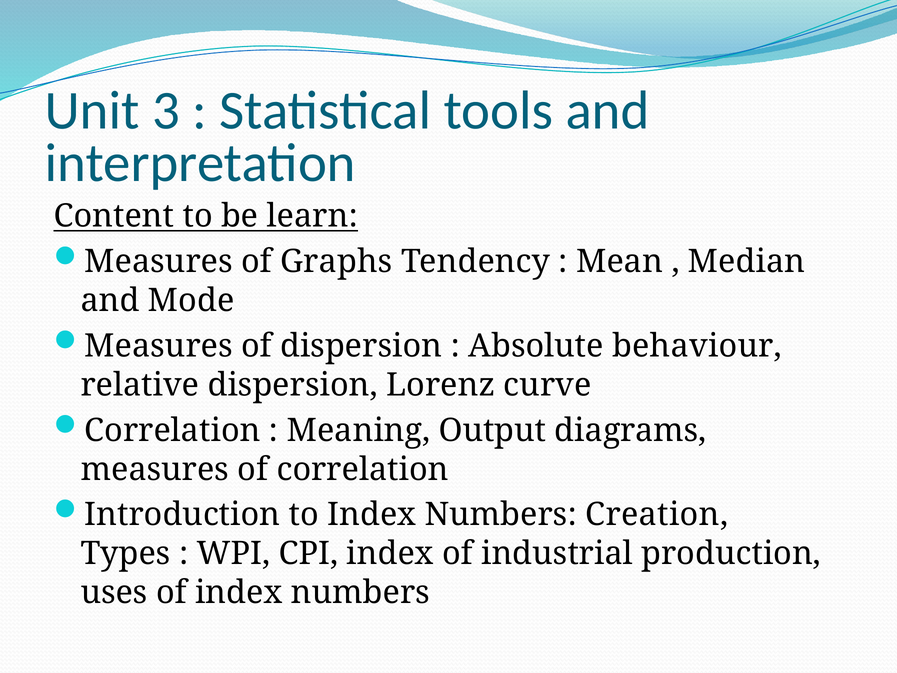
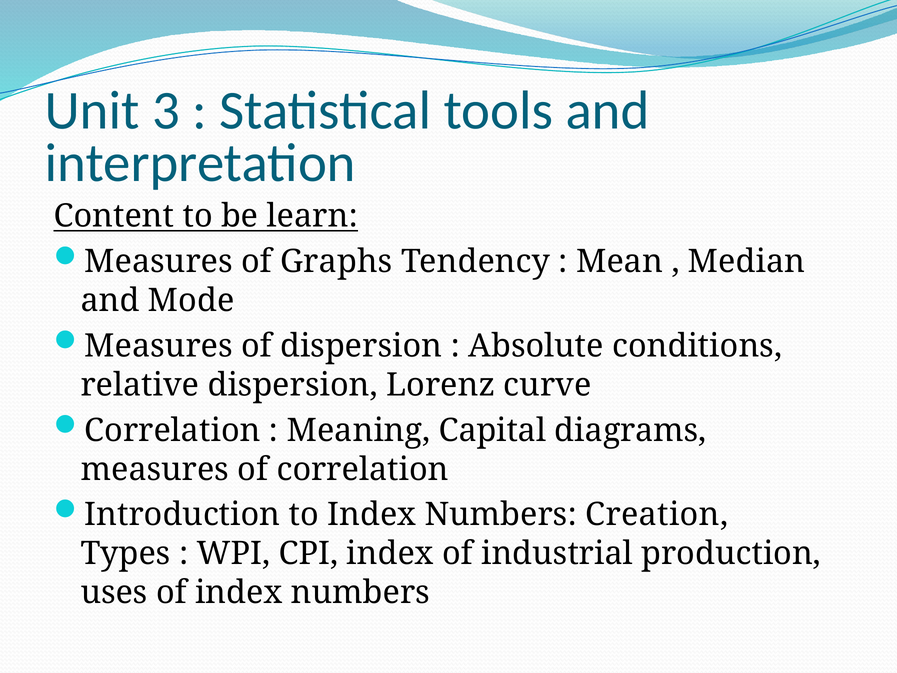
behaviour: behaviour -> conditions
Output: Output -> Capital
